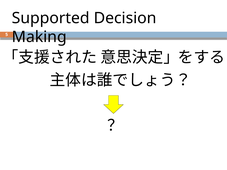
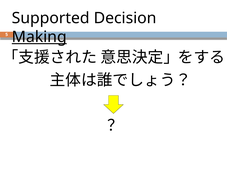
Making underline: none -> present
